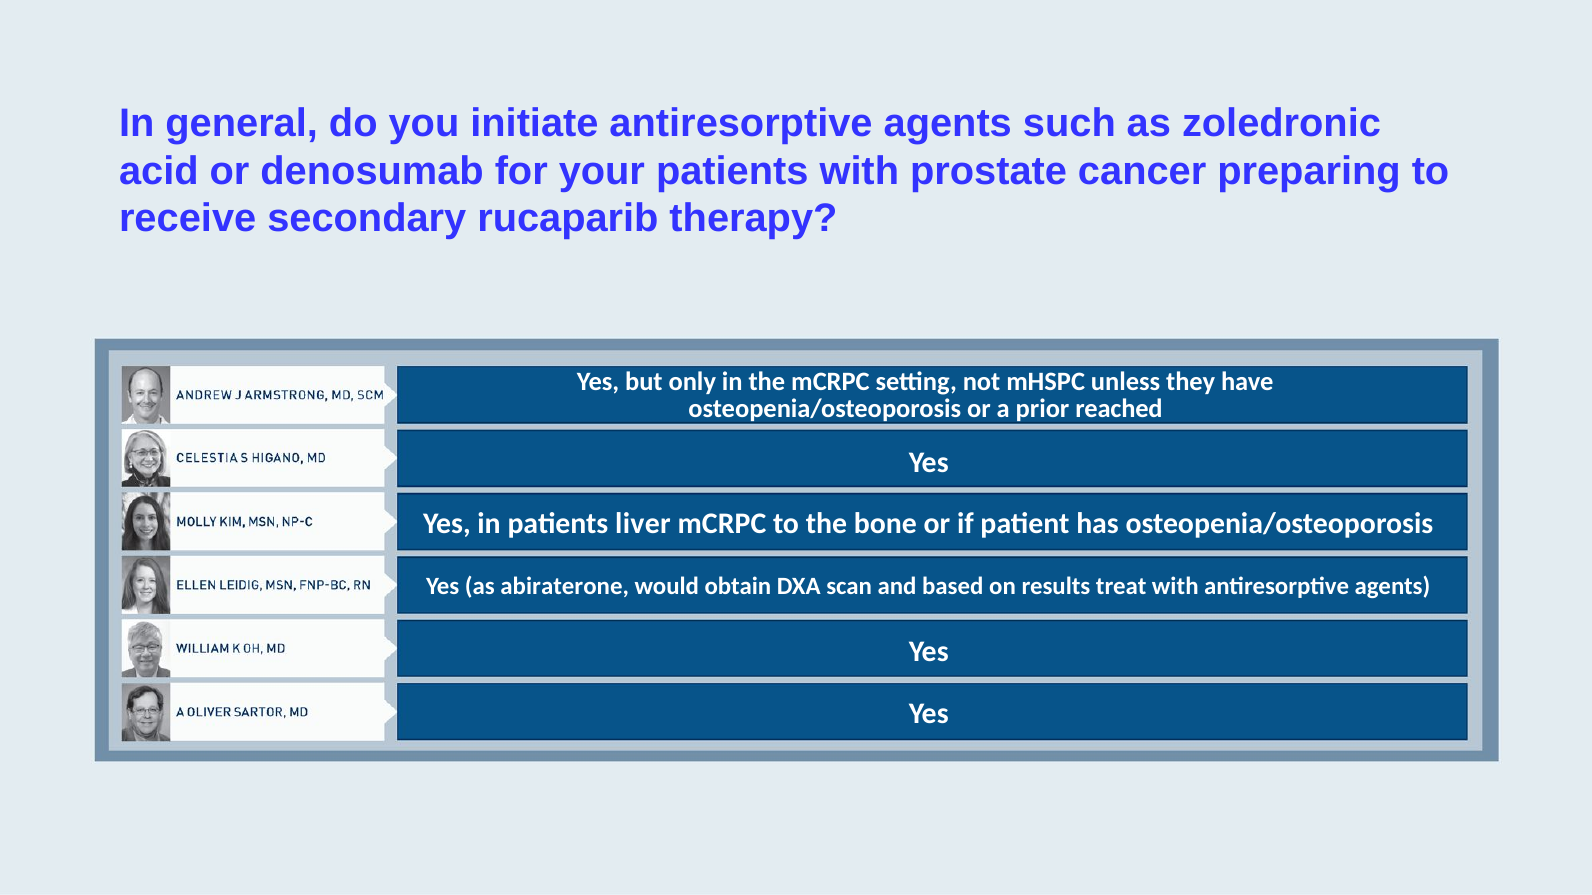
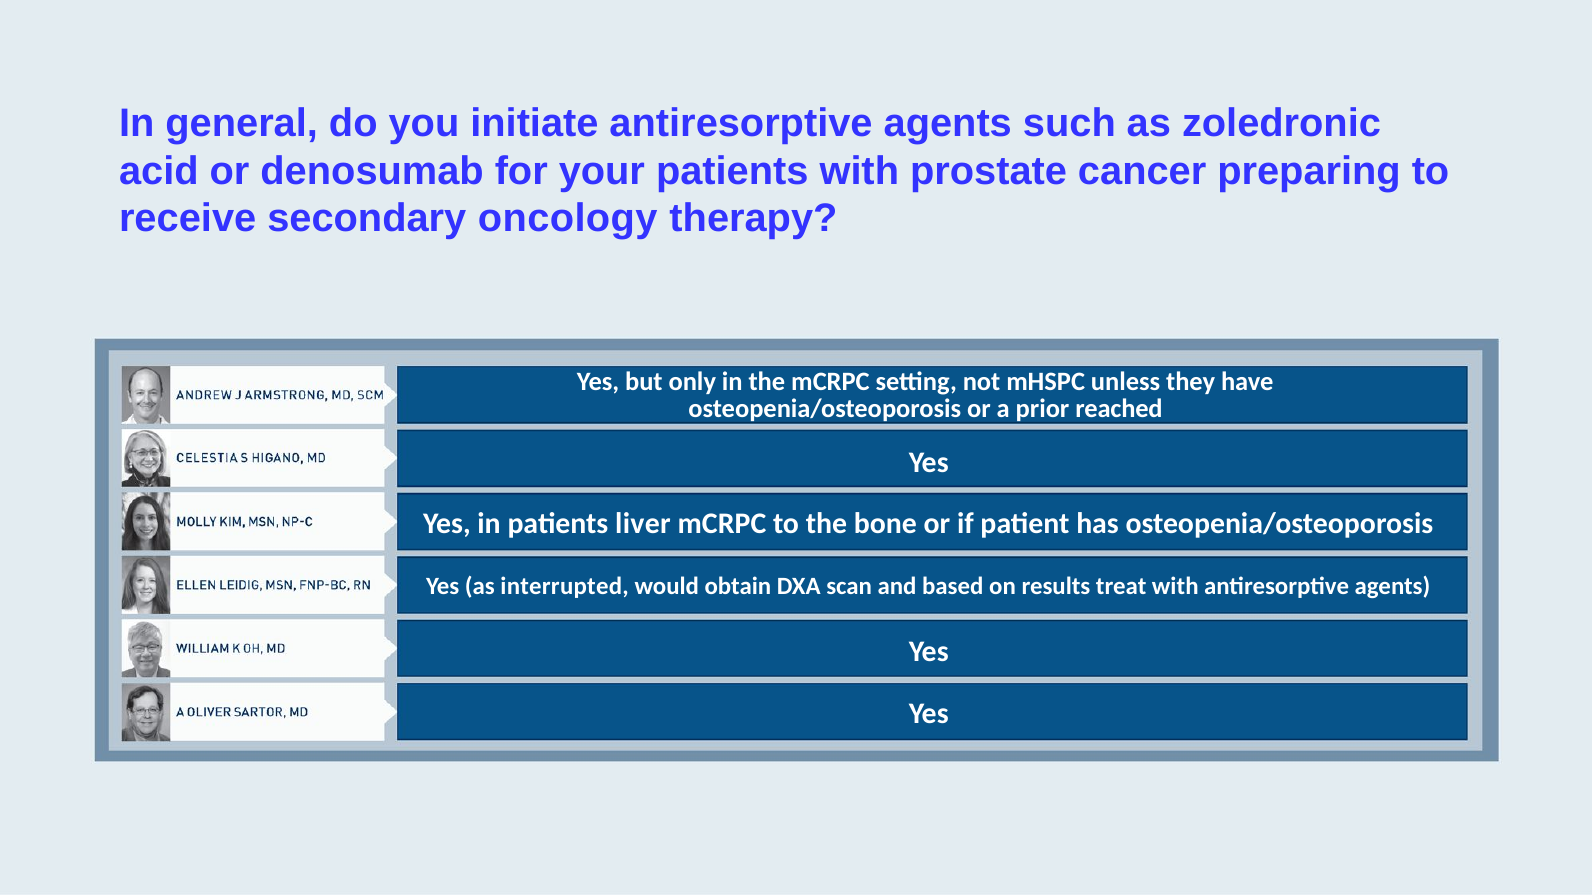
rucaparib: rucaparib -> oncology
abiraterone: abiraterone -> interrupted
